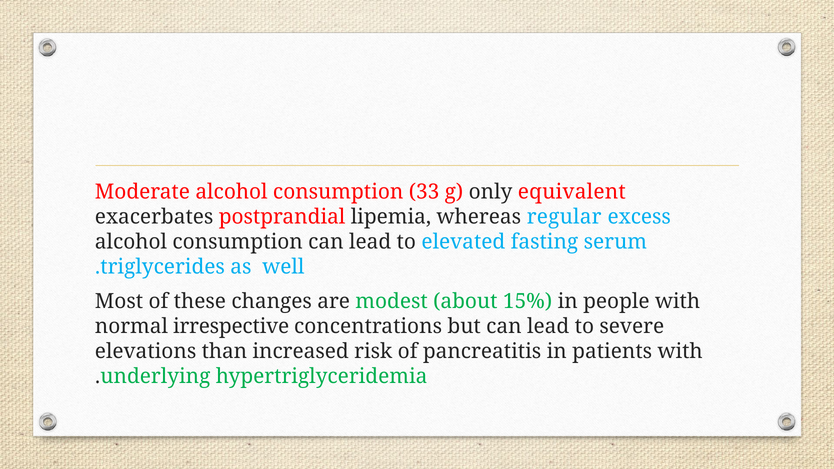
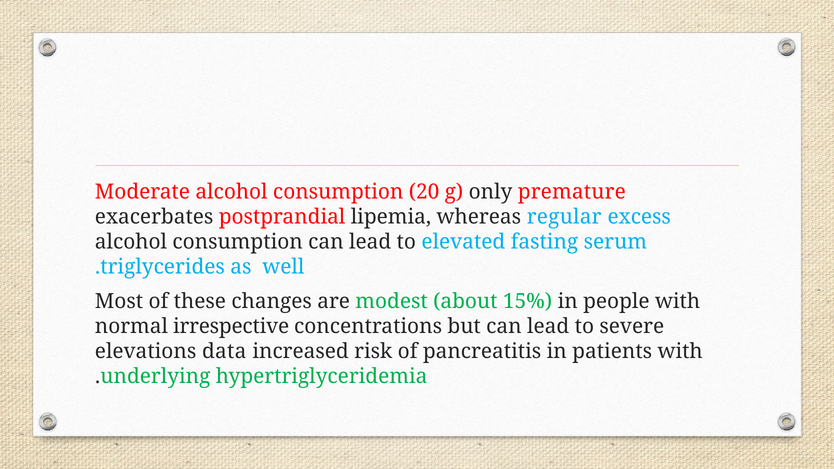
33: 33 -> 20
equivalent: equivalent -> premature
than: than -> data
